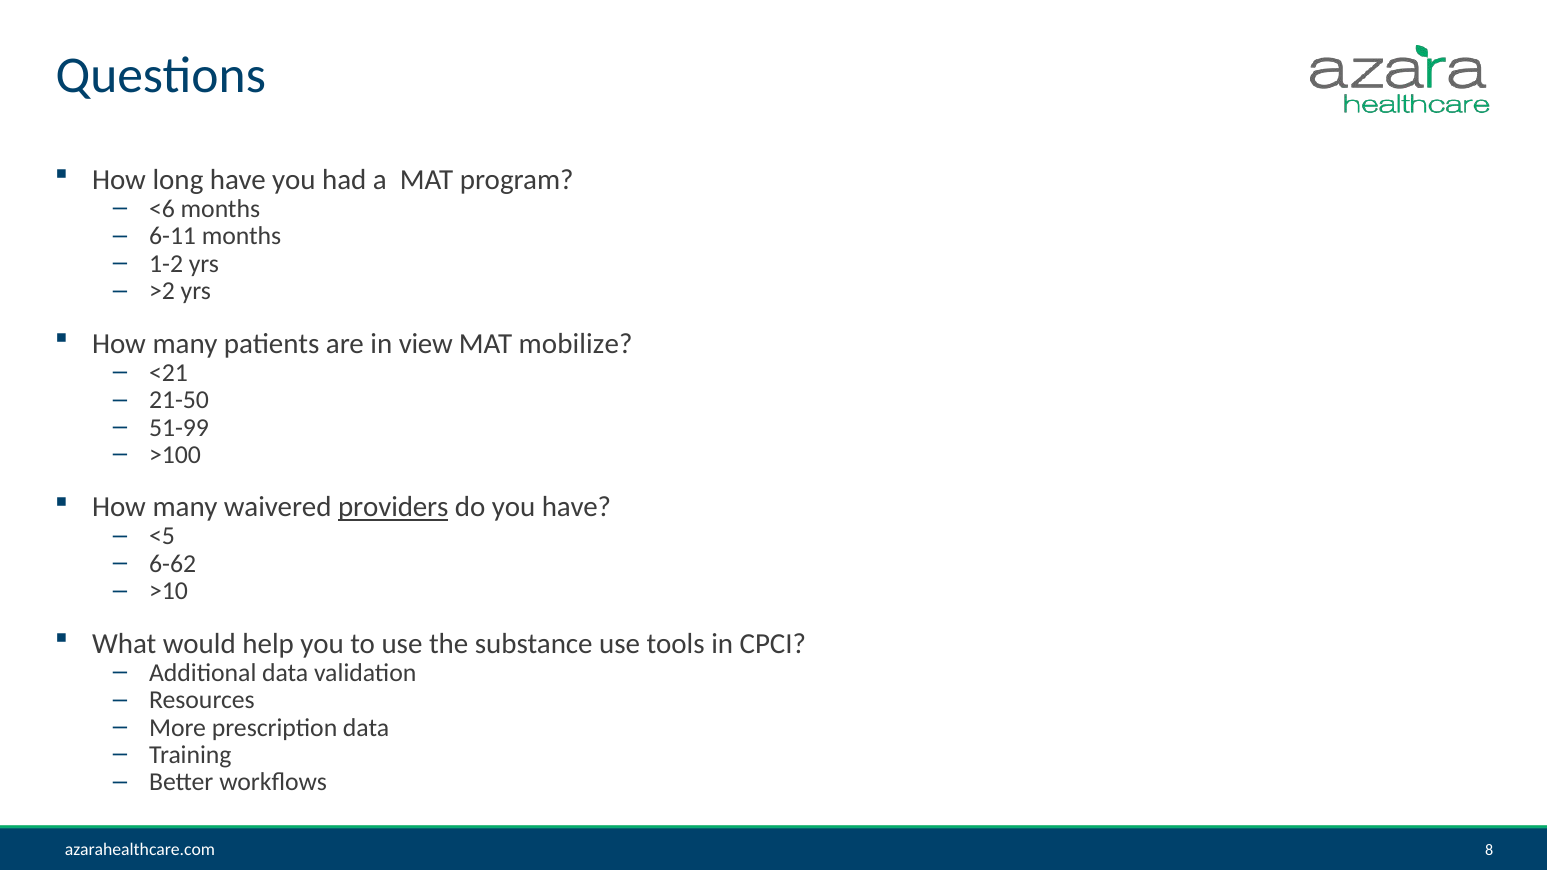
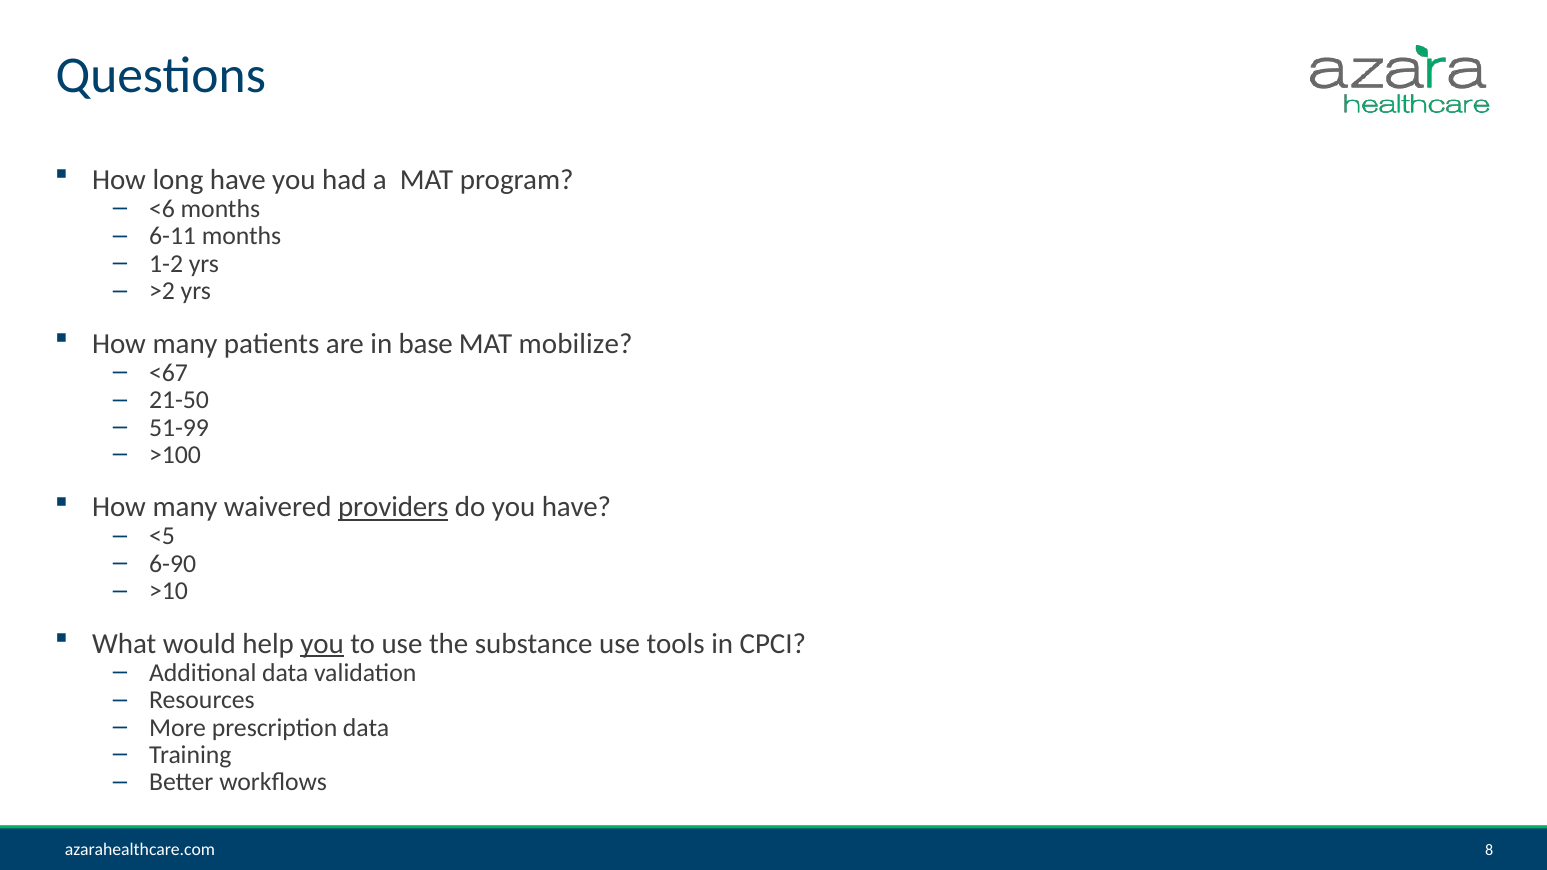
view: view -> base
<21: <21 -> <67
6-62: 6-62 -> 6-90
you at (322, 644) underline: none -> present
